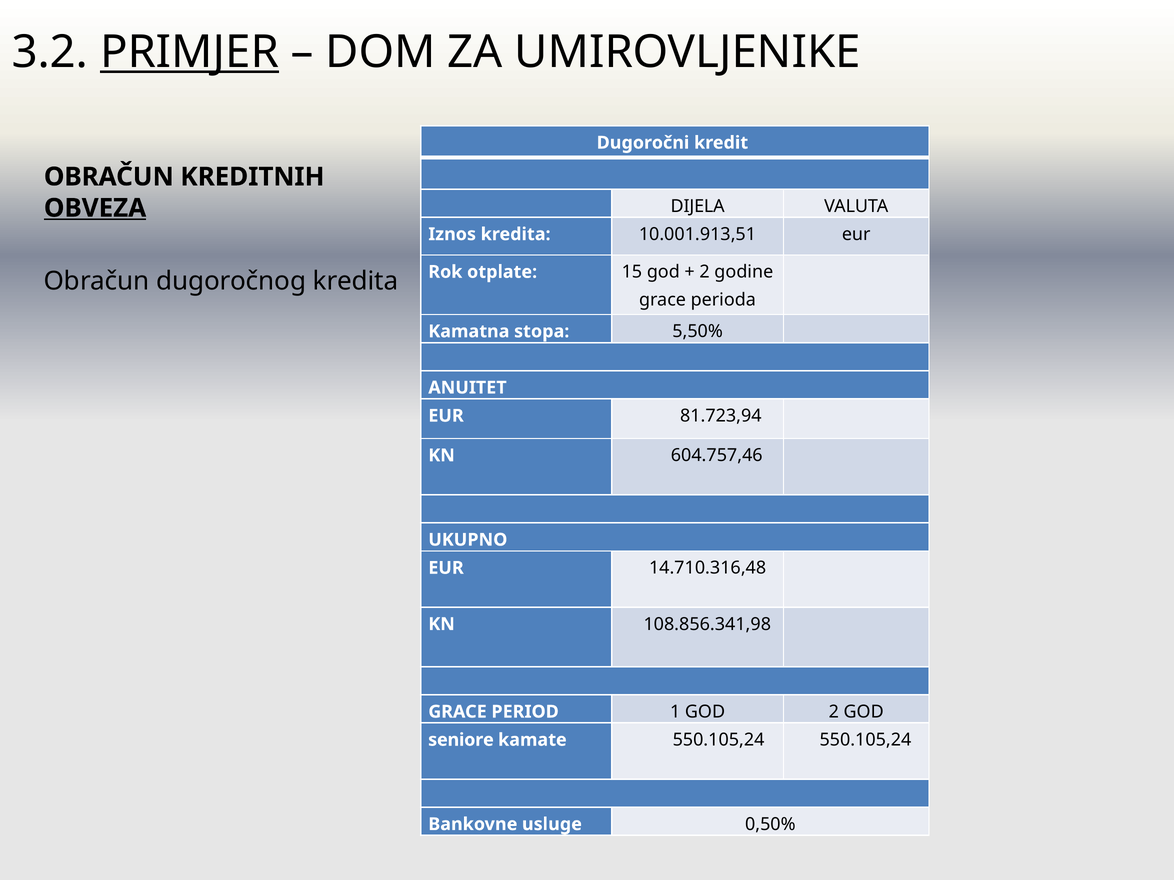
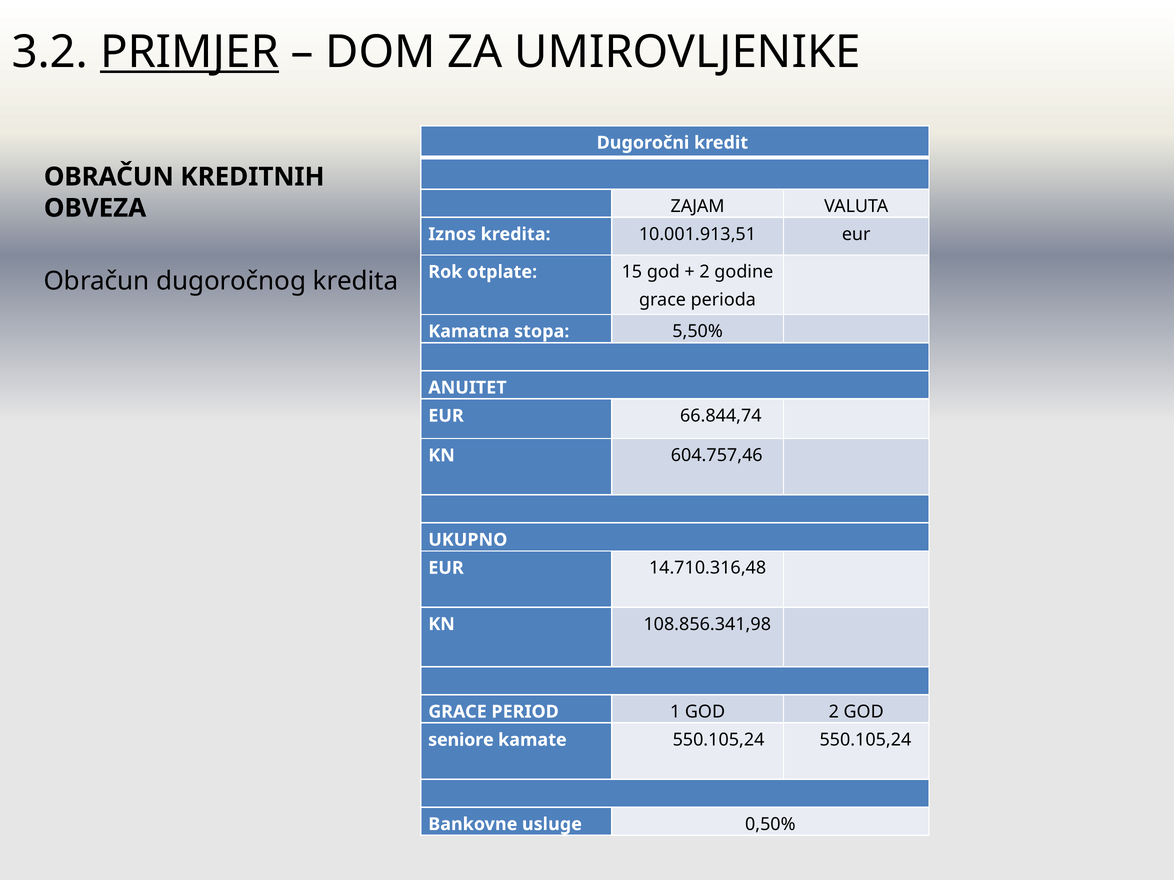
DIJELA: DIJELA -> ZAJAM
OBVEZA underline: present -> none
81.723,94: 81.723,94 -> 66.844,74
